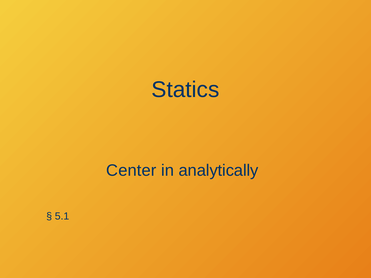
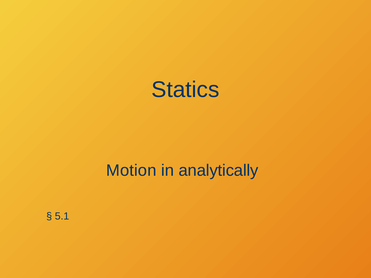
Center: Center -> Motion
